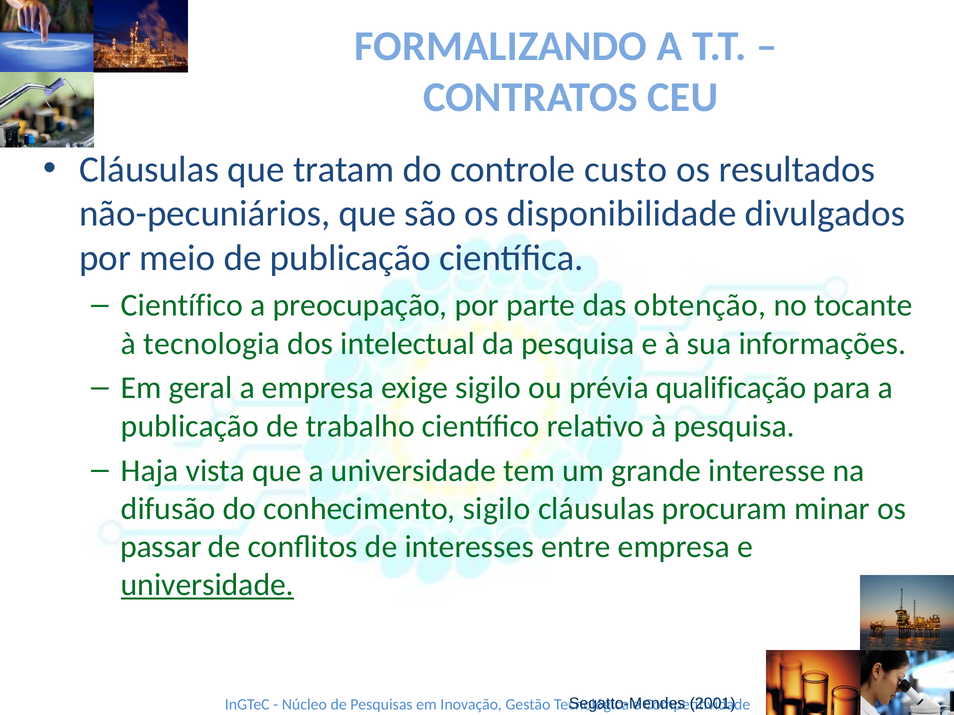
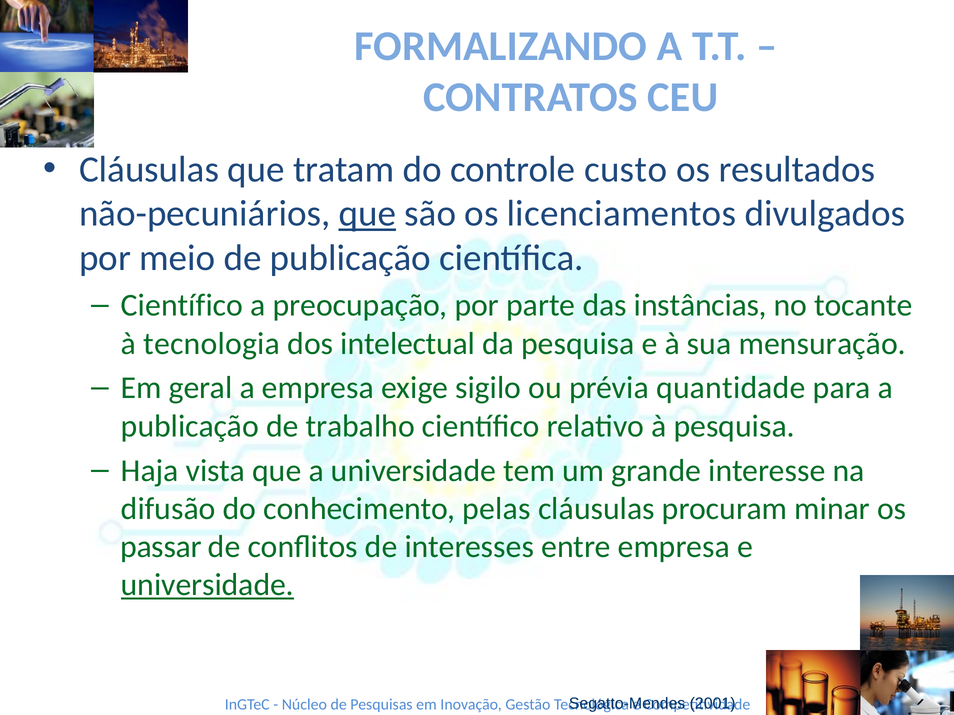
que at (367, 214) underline: none -> present
disponibilidade: disponibilidade -> licenciamentos
obtenção: obtenção -> instâncias
informações: informações -> mensuração
qualificação: qualificação -> quantidade
conhecimento sigilo: sigilo -> pelas
